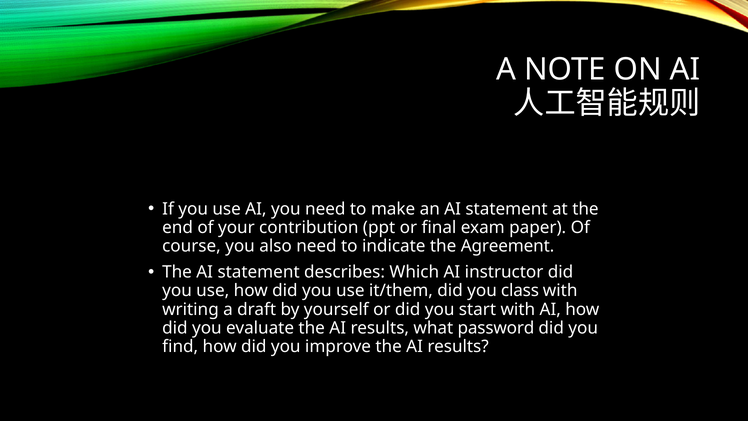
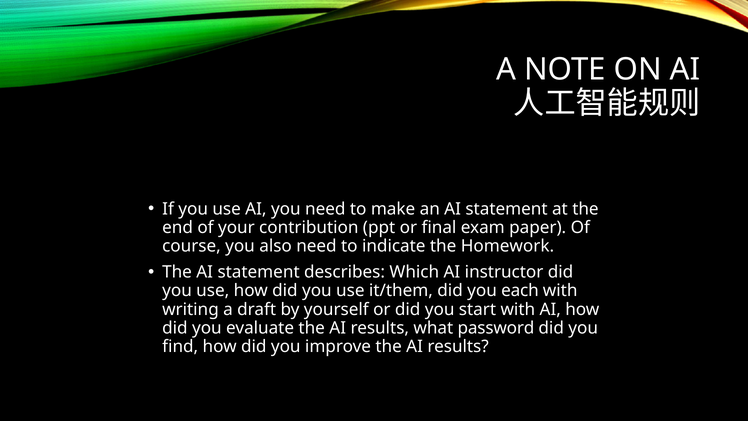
Agreement: Agreement -> Homework
class: class -> each
